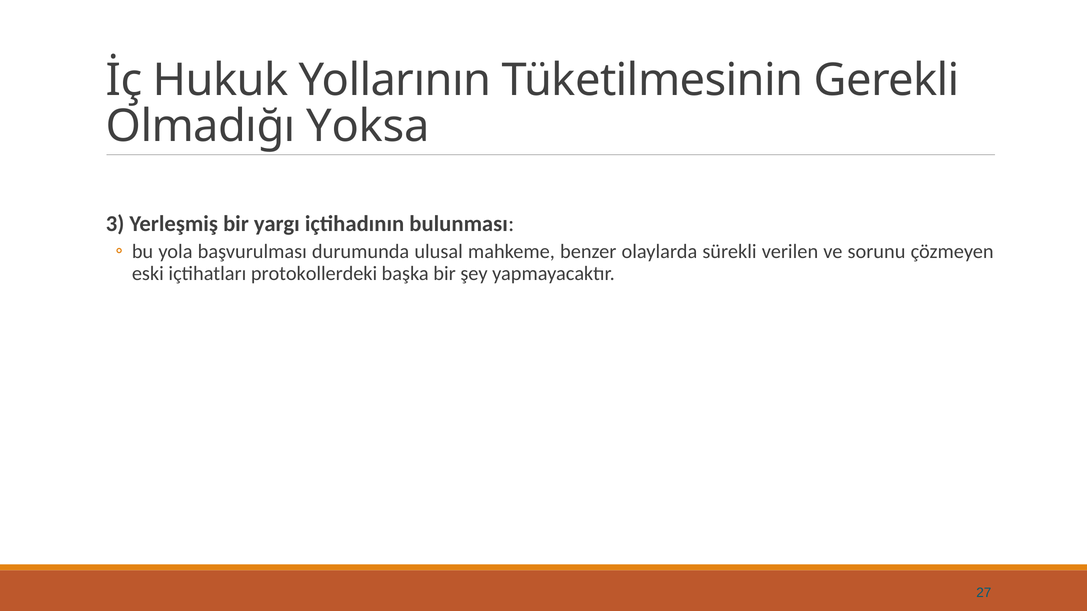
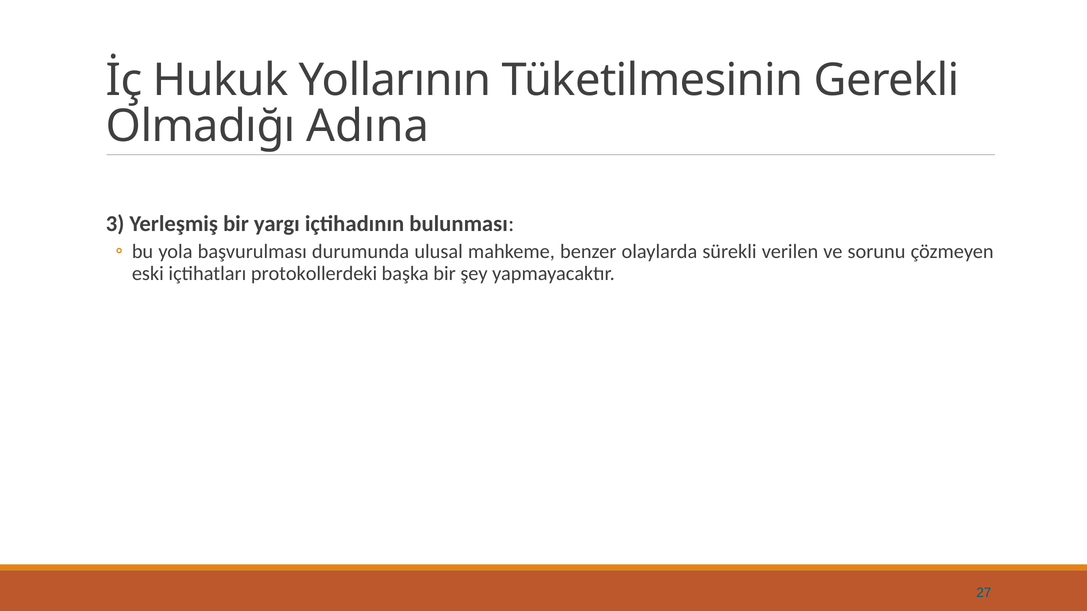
Yoksa: Yoksa -> Adına
